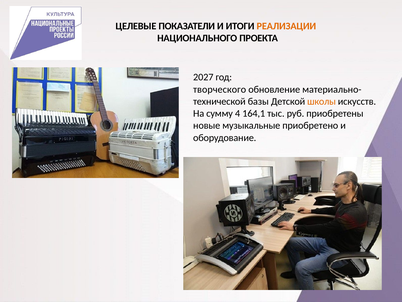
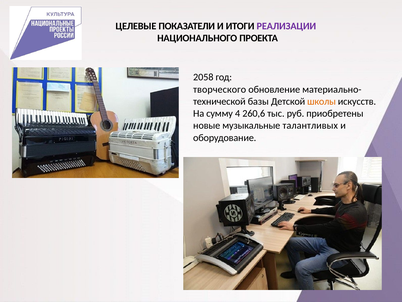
РЕАЛИЗАЦИИ colour: orange -> purple
2027: 2027 -> 2058
164,1: 164,1 -> 260,6
приобретено: приобретено -> талантливых
